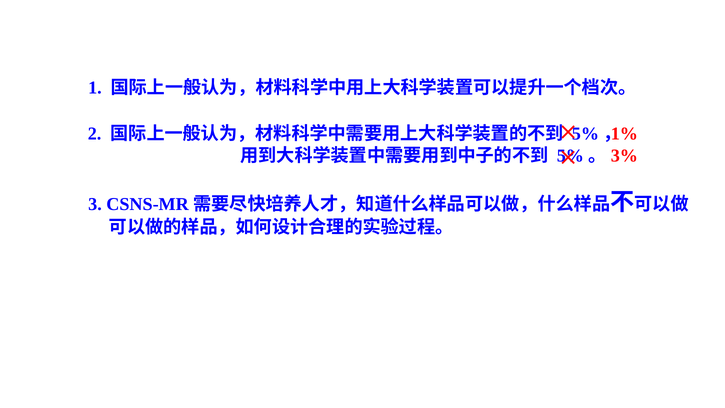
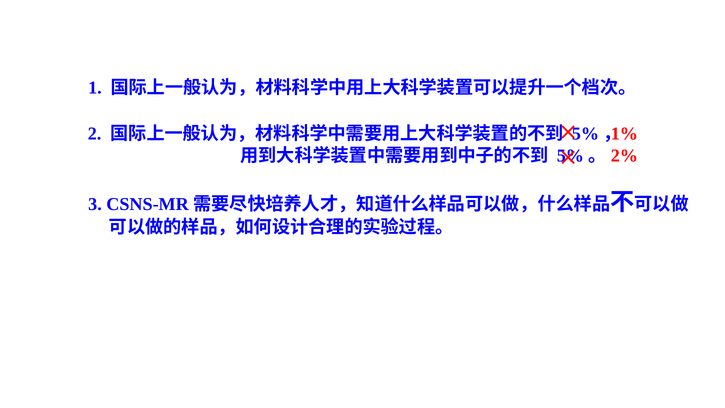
3%: 3% -> 2%
